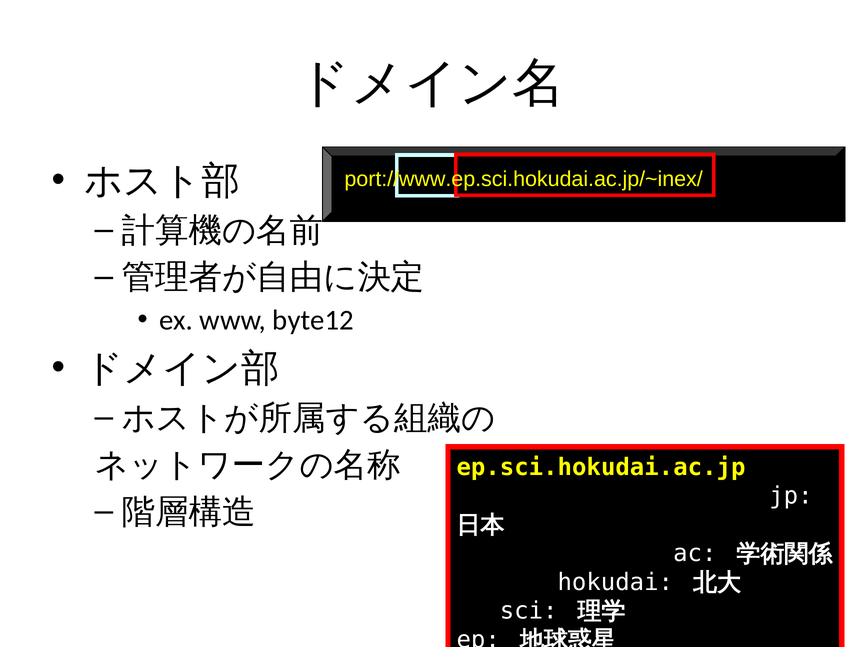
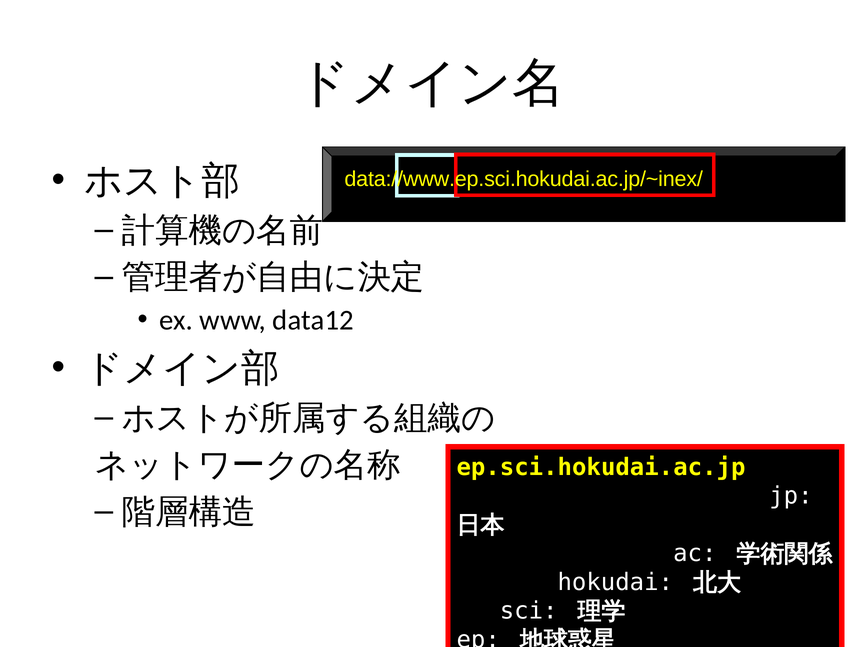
port://www.ep.sci.hokudai.ac.jp/~inex/: port://www.ep.sci.hokudai.ac.jp/~inex/ -> data://www.ep.sci.hokudai.ac.jp/~inex/
byte12: byte12 -> data12
